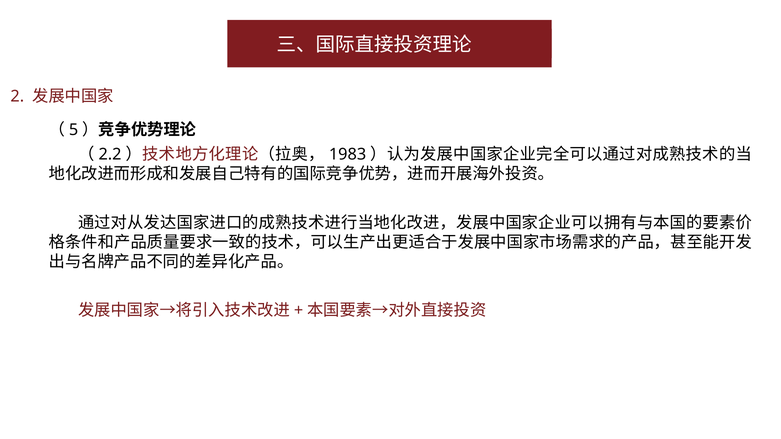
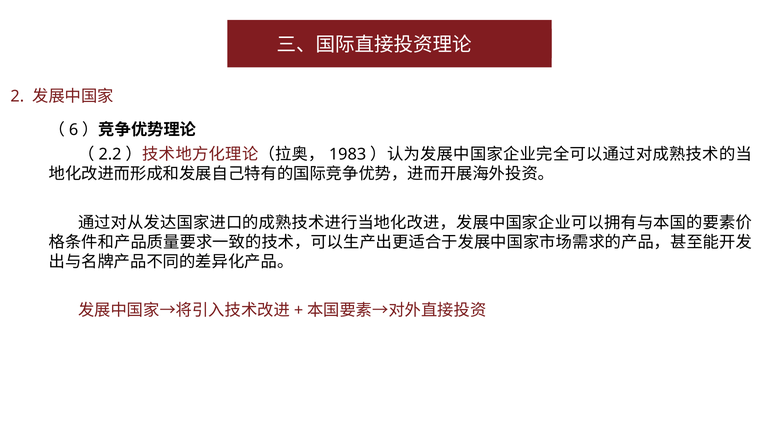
5: 5 -> 6
